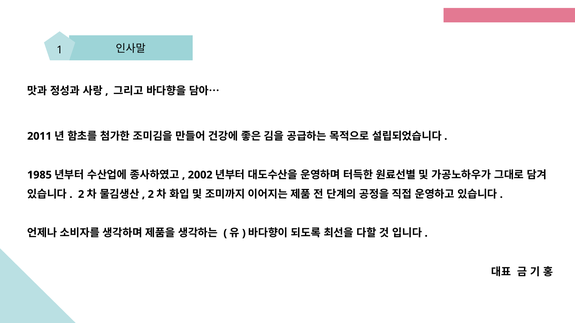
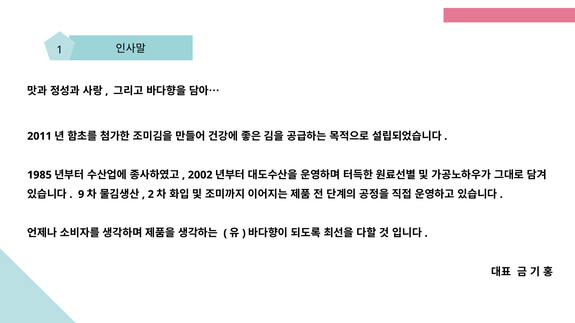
2 at (81, 195): 2 -> 9
